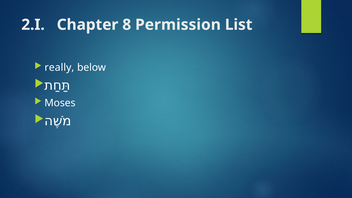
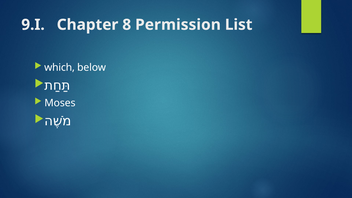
2.I: 2.I -> 9.I
really: really -> which
